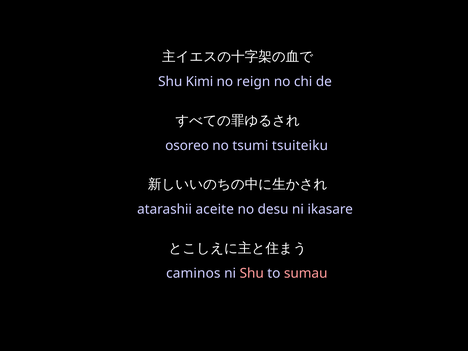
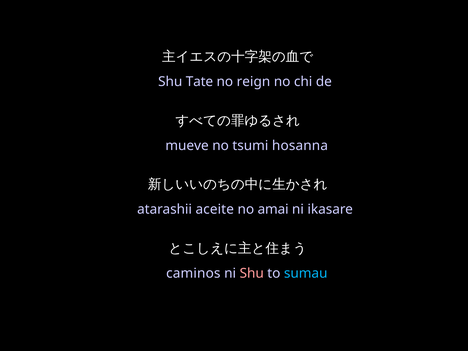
Kimi: Kimi -> Tate
osoreo: osoreo -> mueve
tsuiteiku: tsuiteiku -> hosanna
desu: desu -> amai
sumau colour: pink -> light blue
